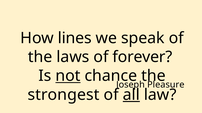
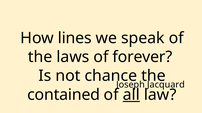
not underline: present -> none
Pleasure: Pleasure -> Jacquard
strongest: strongest -> contained
